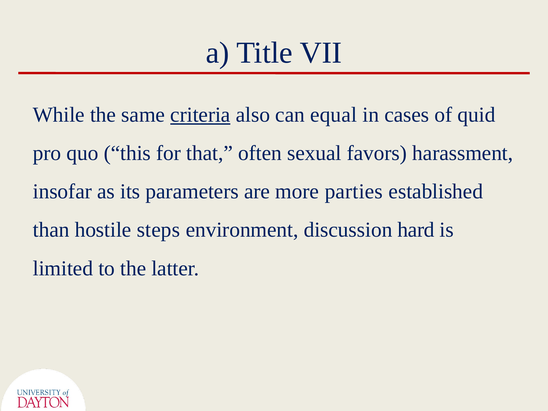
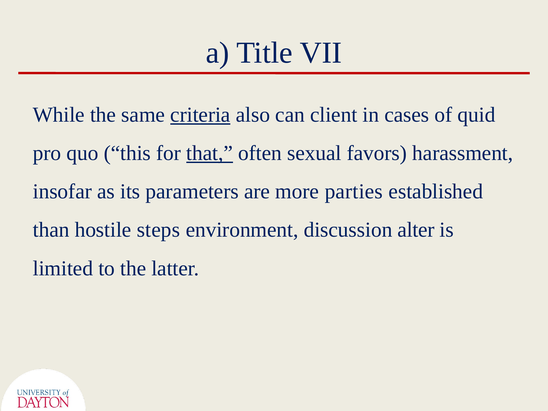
equal: equal -> client
that underline: none -> present
hard: hard -> alter
